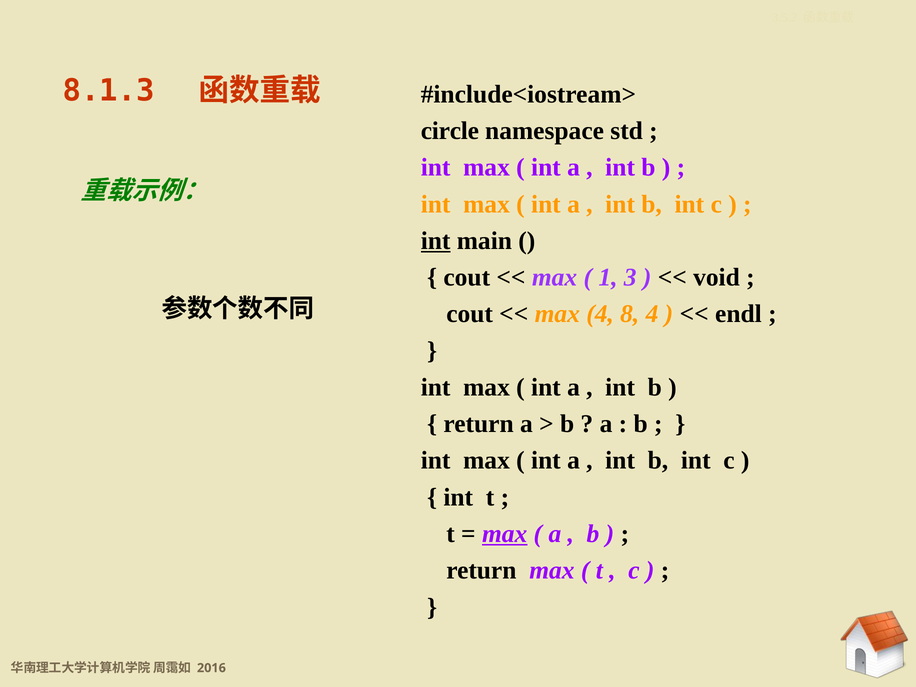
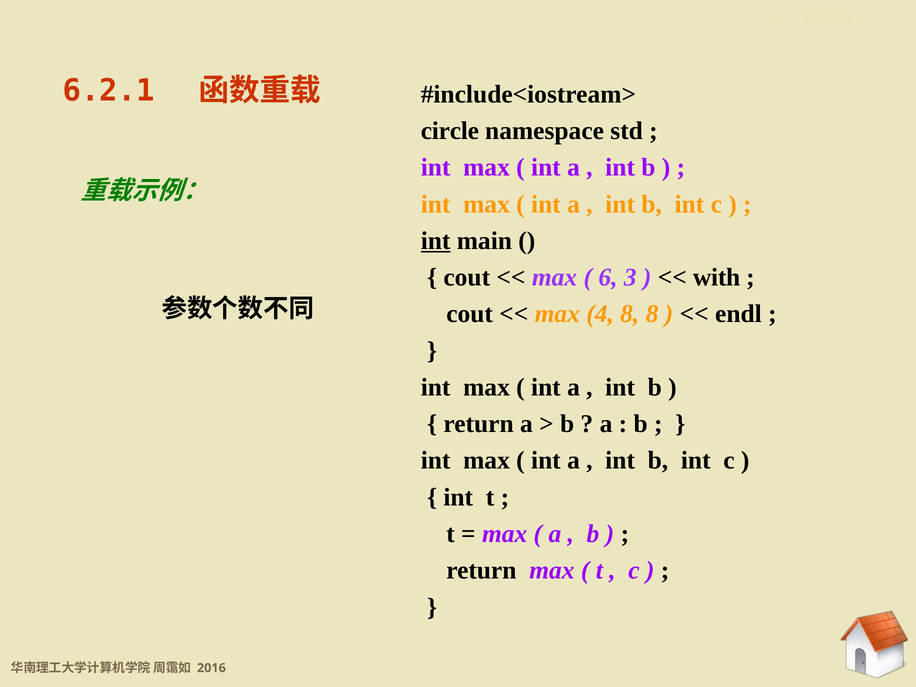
8.1.3: 8.1.3 -> 6.2.1
1: 1 -> 6
void: void -> with
8 4: 4 -> 8
max at (505, 534) underline: present -> none
